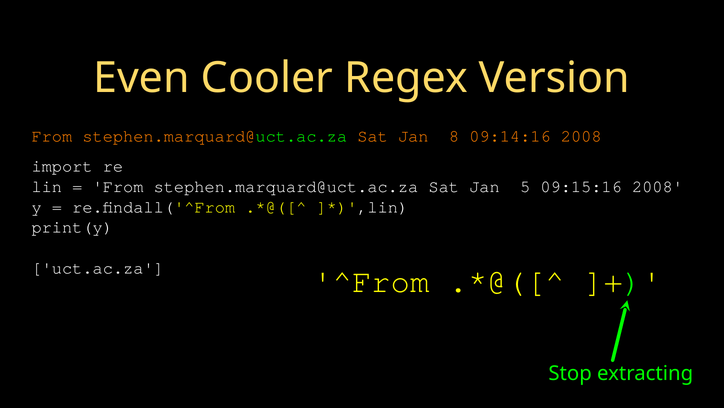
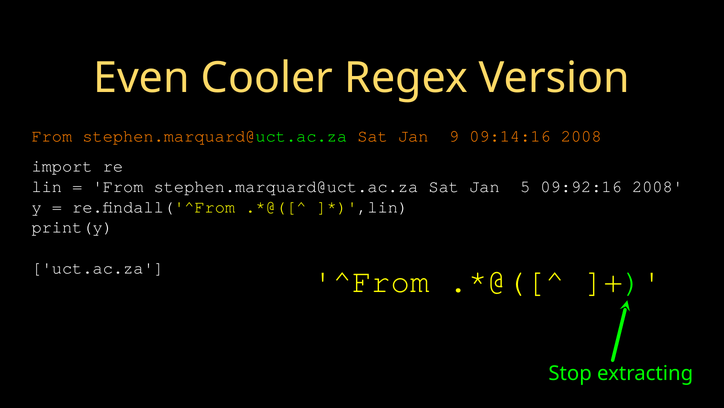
8: 8 -> 9
09:15:16: 09:15:16 -> 09:92:16
